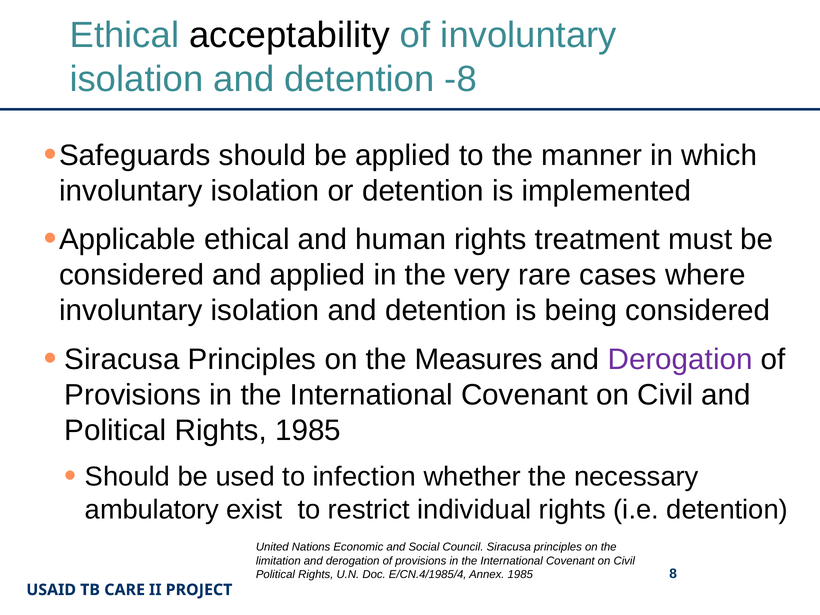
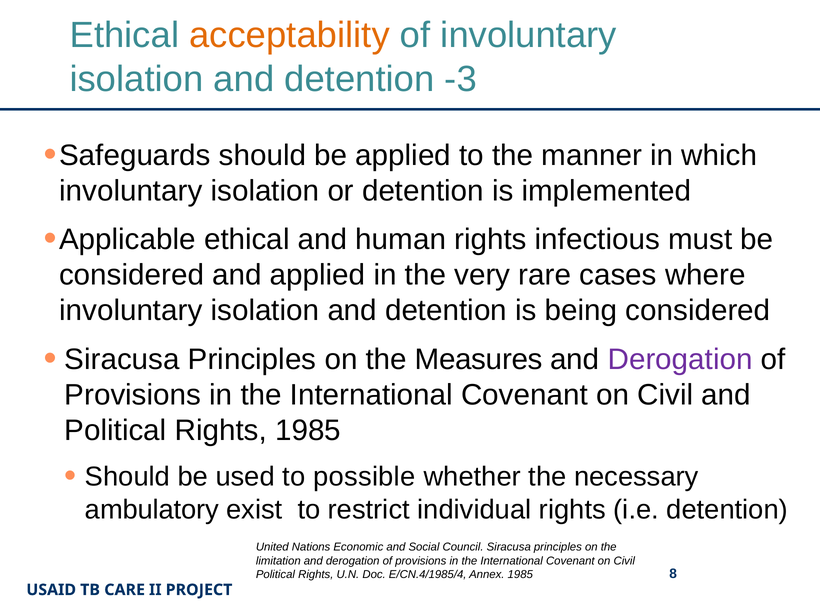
acceptability colour: black -> orange
-8: -8 -> -3
treatment: treatment -> infectious
infection: infection -> possible
